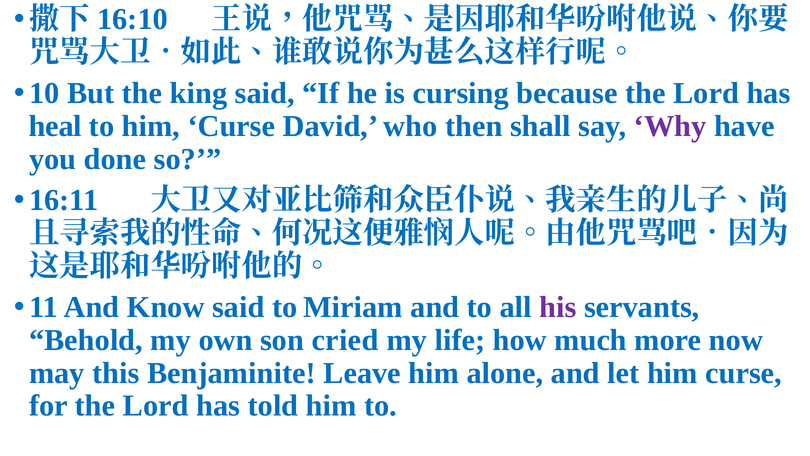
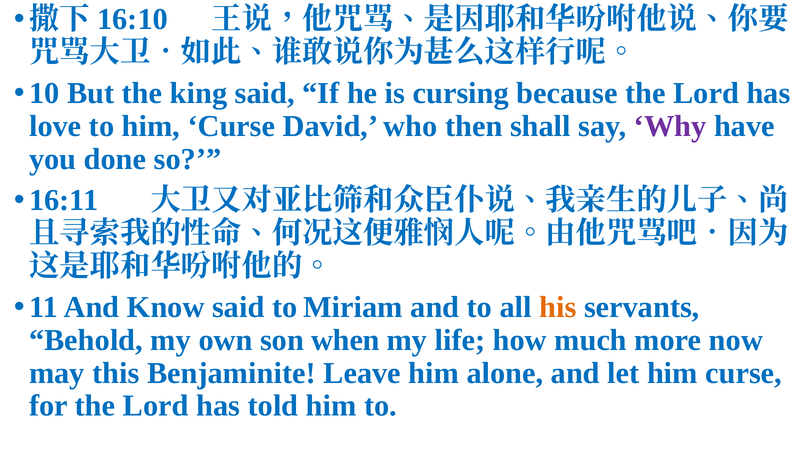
heal: heal -> love
his colour: purple -> orange
cried: cried -> when
